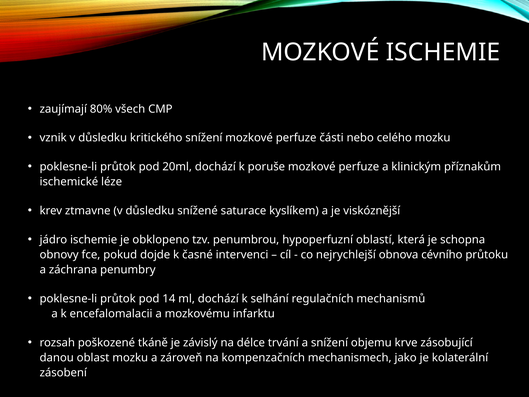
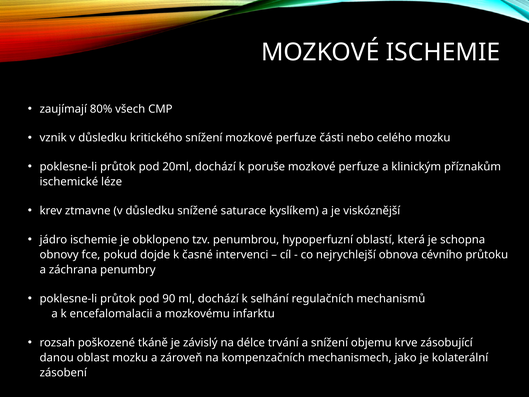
14: 14 -> 90
